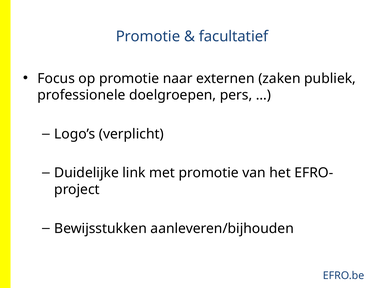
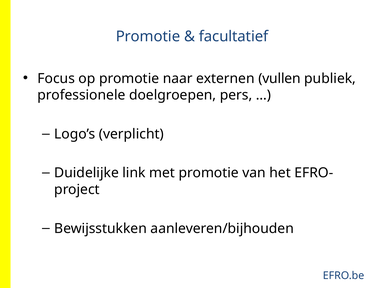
zaken: zaken -> vullen
